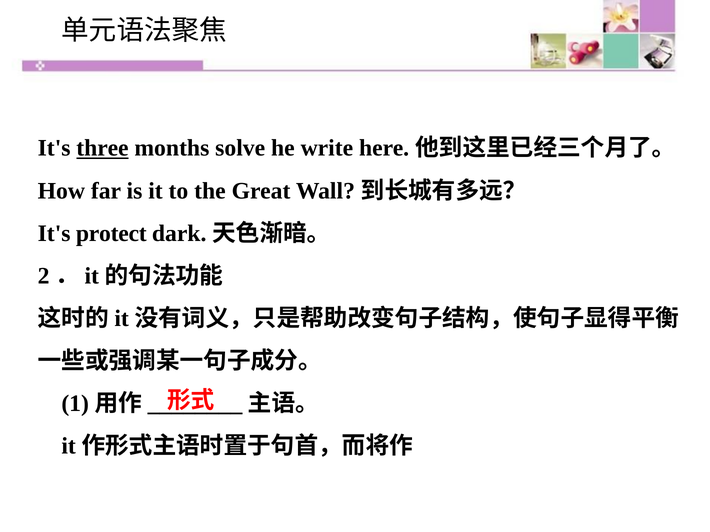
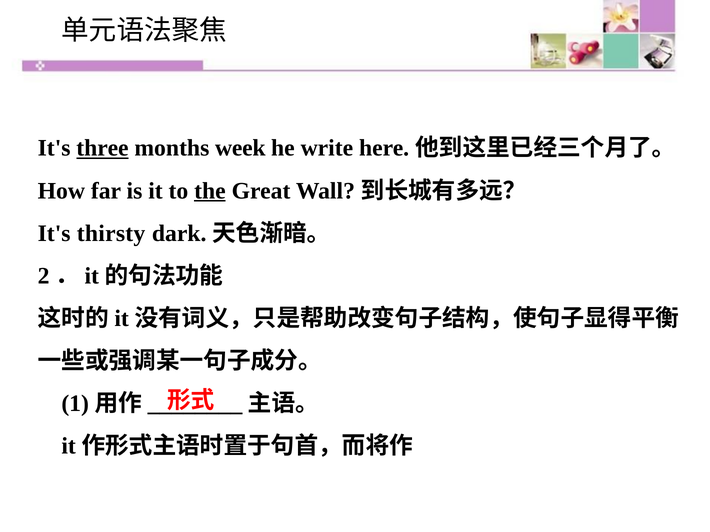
solve: solve -> week
the underline: none -> present
protect: protect -> thirsty
